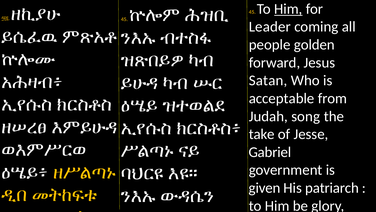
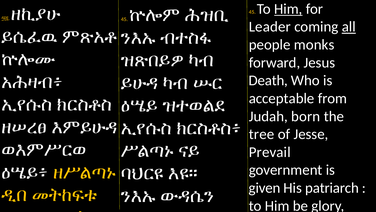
all underline: none -> present
golden: golden -> monks
Satan: Satan -> Death
song: song -> born
take: take -> tree
Gabriel: Gabriel -> Prevail
